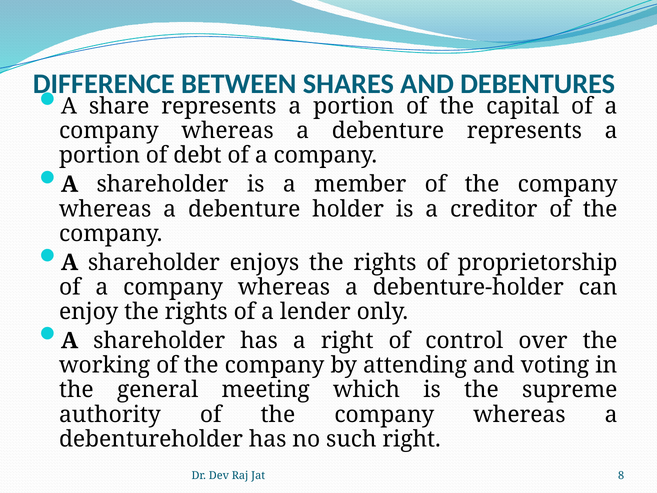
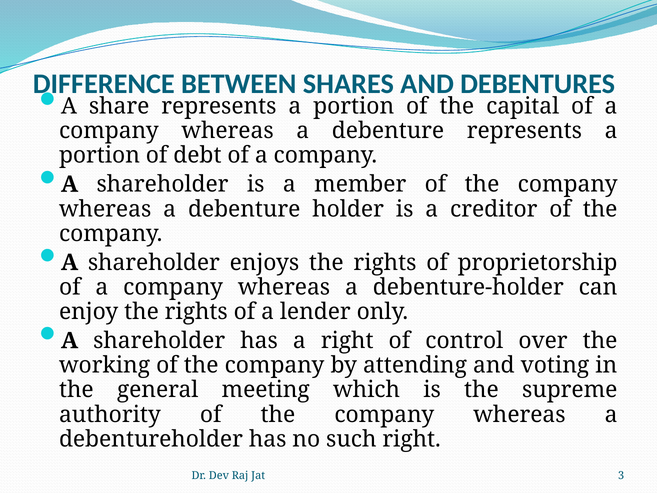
8: 8 -> 3
